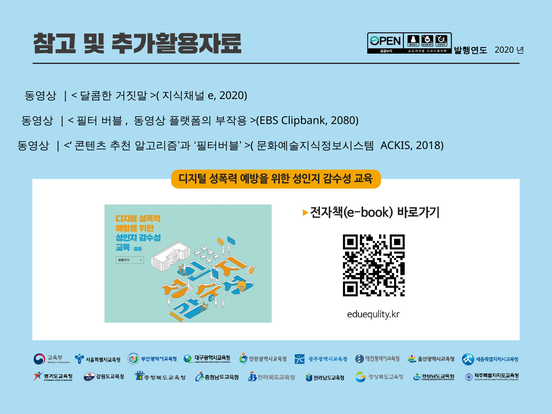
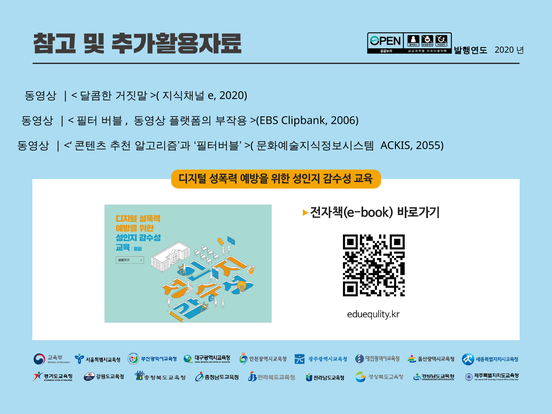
2080: 2080 -> 2006
2018: 2018 -> 2055
